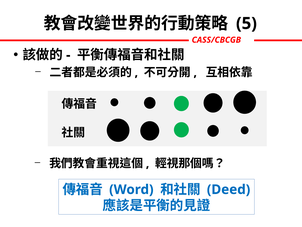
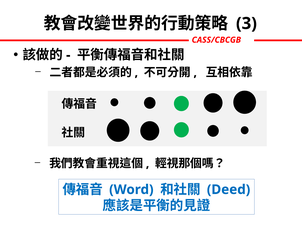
5: 5 -> 3
